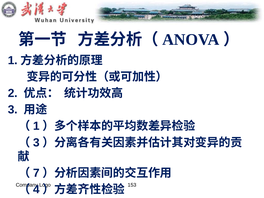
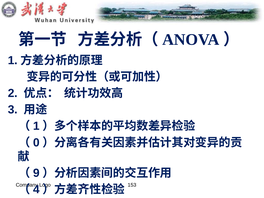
3 at (36, 143): 3 -> 0
7: 7 -> 9
